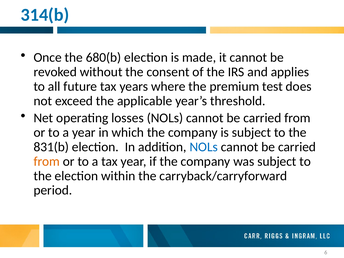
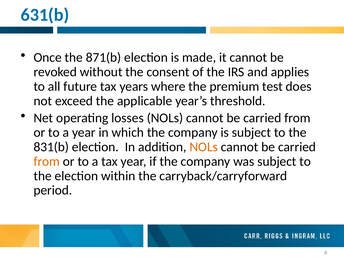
314(b: 314(b -> 631(b
680(b: 680(b -> 871(b
NOLs at (204, 147) colour: blue -> orange
